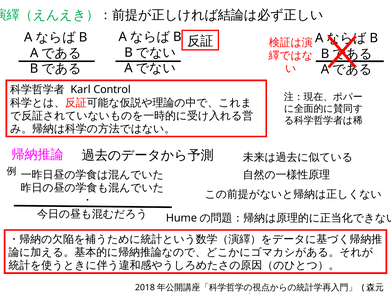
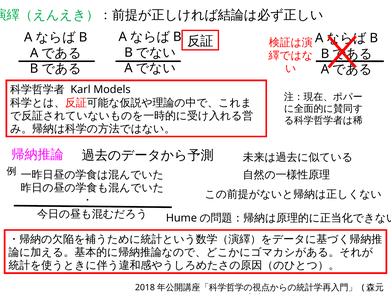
Control: Control -> Models
